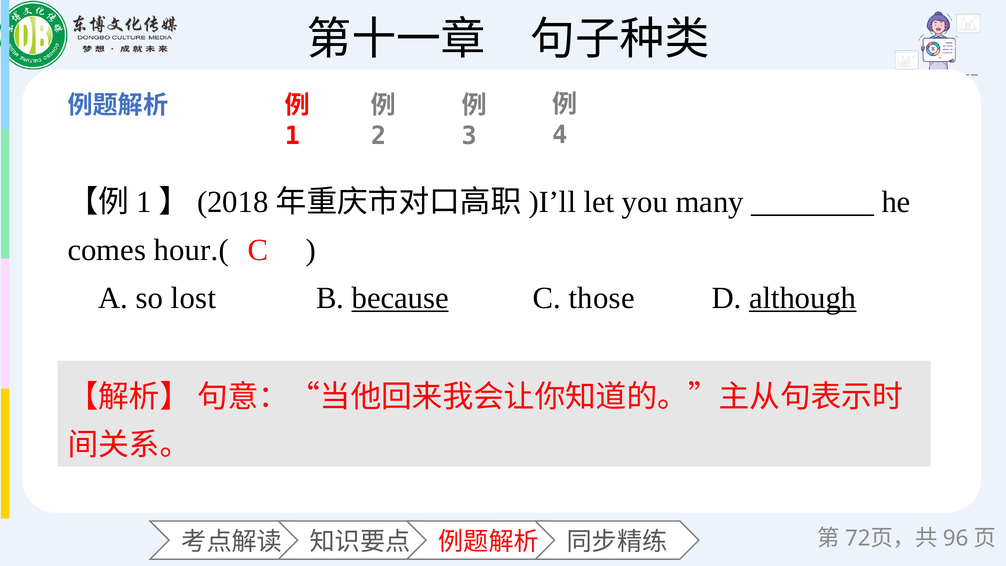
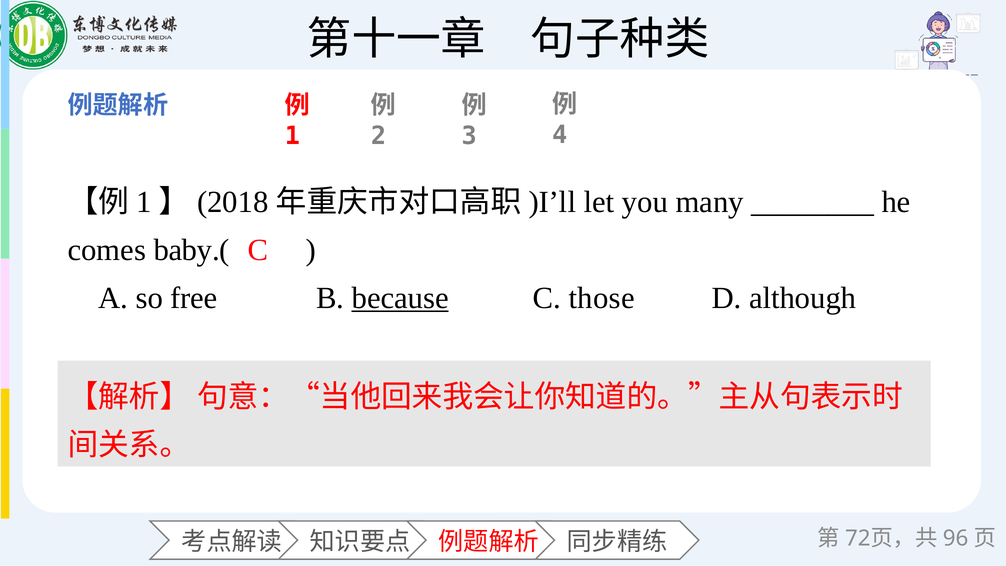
hour.(: hour.( -> baby.(
lost: lost -> free
although underline: present -> none
